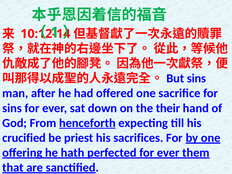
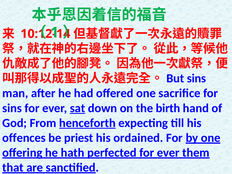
sat underline: none -> present
their: their -> birth
crucified: crucified -> offences
sacrifices: sacrifices -> ordained
